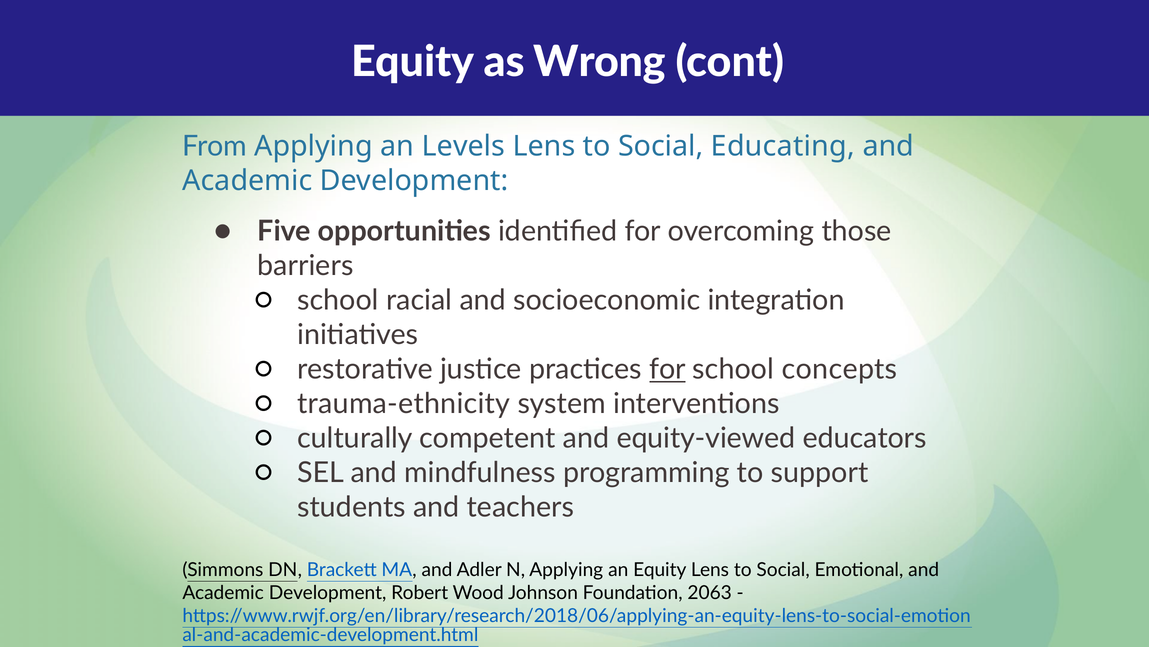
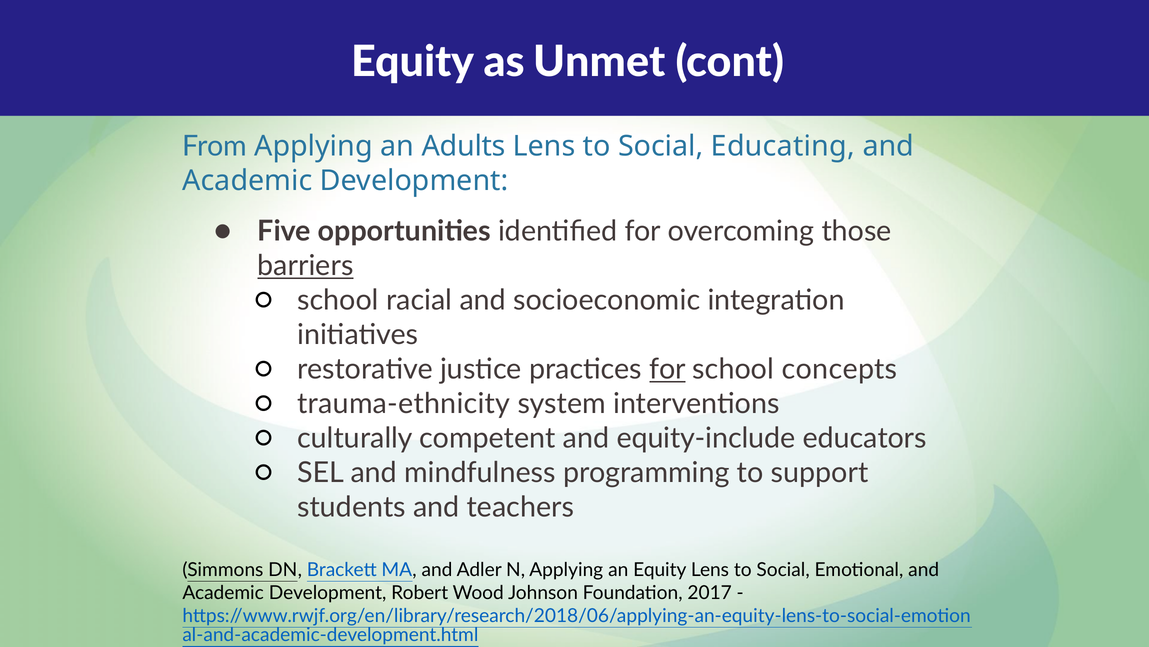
Wrong: Wrong -> Unmet
Levels: Levels -> Adults
barriers underline: none -> present
equity-viewed: equity-viewed -> equity-include
2063: 2063 -> 2017
